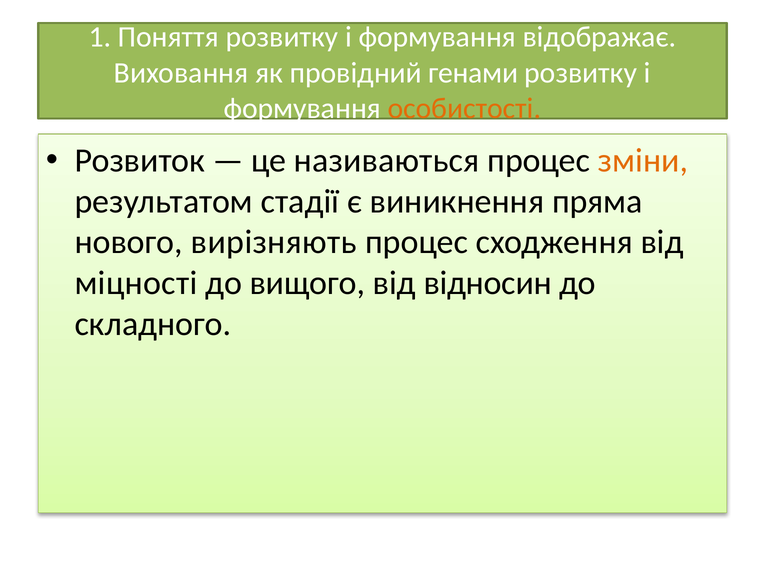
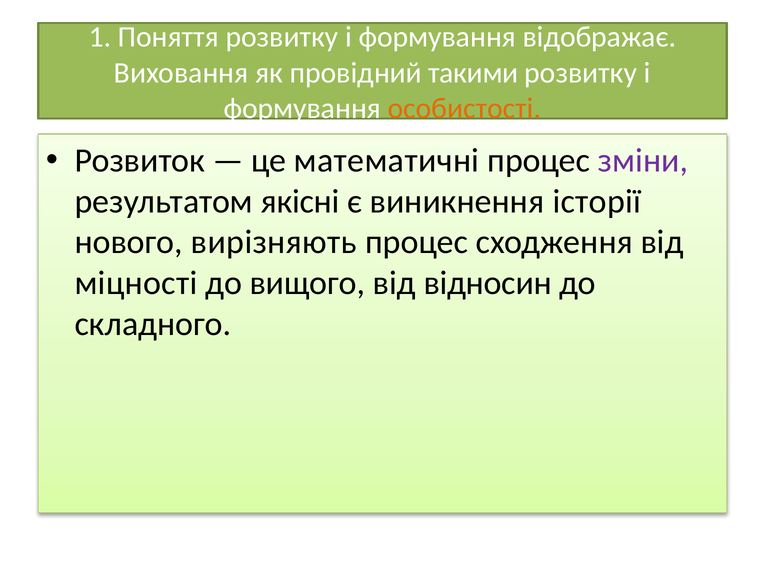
генами: генами -> такими
називаються: називаються -> математичні
зміни colour: orange -> purple
стадії: стадії -> якісні
пряма: пряма -> історії
